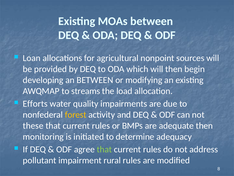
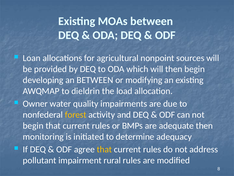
streams: streams -> dieldrin
Efforts: Efforts -> Owner
these at (33, 125): these -> begin
that at (104, 149) colour: light green -> yellow
